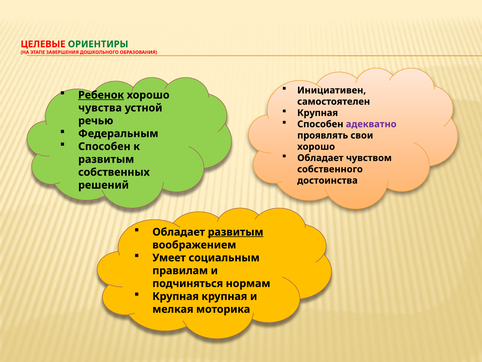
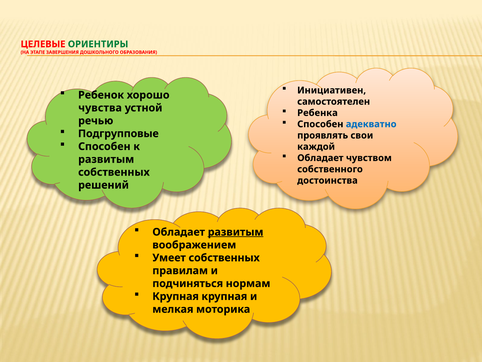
Ребенок underline: present -> none
Крупная at (318, 113): Крупная -> Ребенка
адекватно colour: purple -> blue
Федеральным: Федеральным -> Подгрупповые
хорошо at (316, 146): хорошо -> каждой
Умеет социальным: социальным -> собственных
